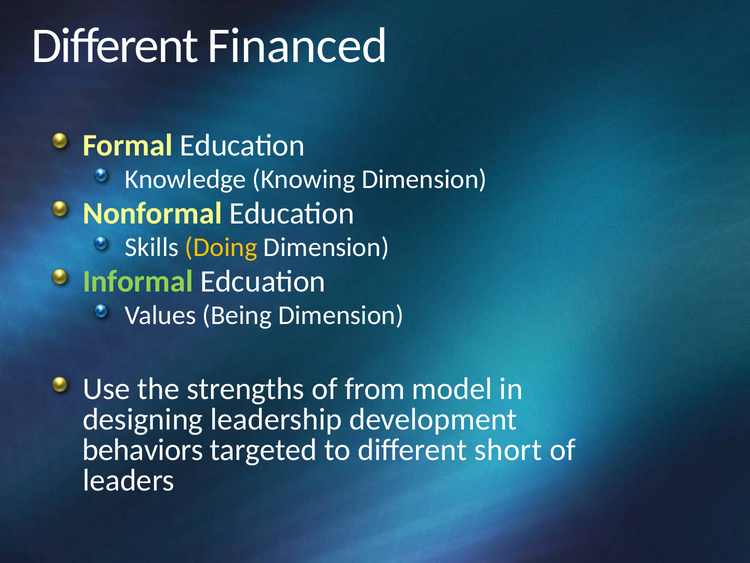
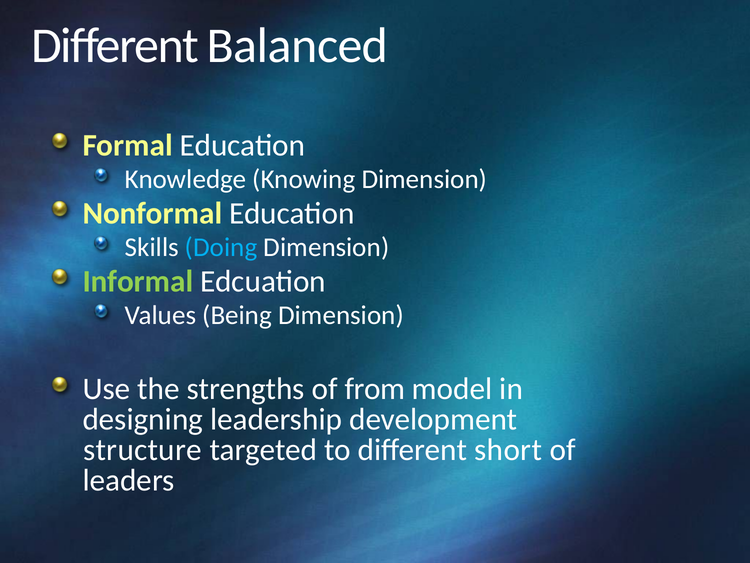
Financed: Financed -> Balanced
Doing colour: yellow -> light blue
behaviors: behaviors -> structure
